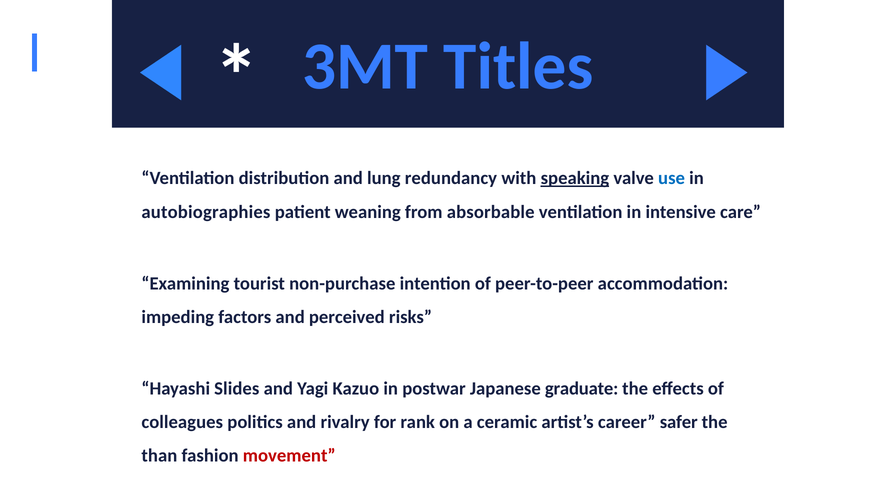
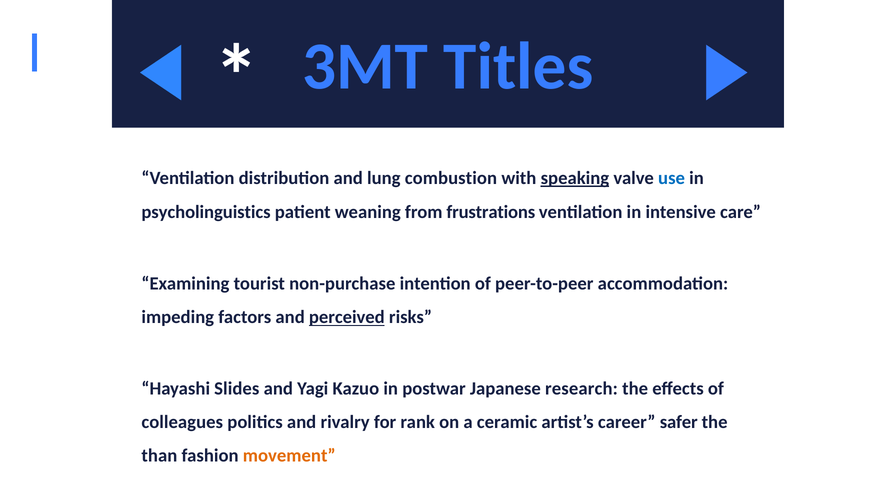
redundancy: redundancy -> combustion
autobiographies: autobiographies -> psycholinguistics
absorbable: absorbable -> frustrations
perceived underline: none -> present
graduate: graduate -> research
movement colour: red -> orange
